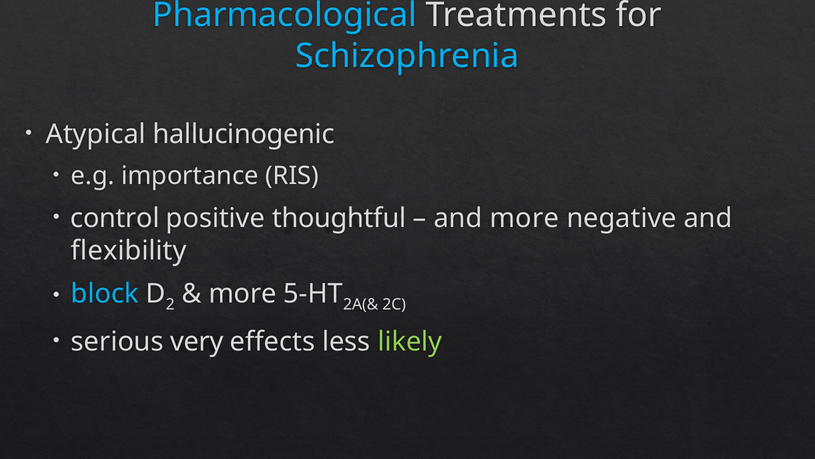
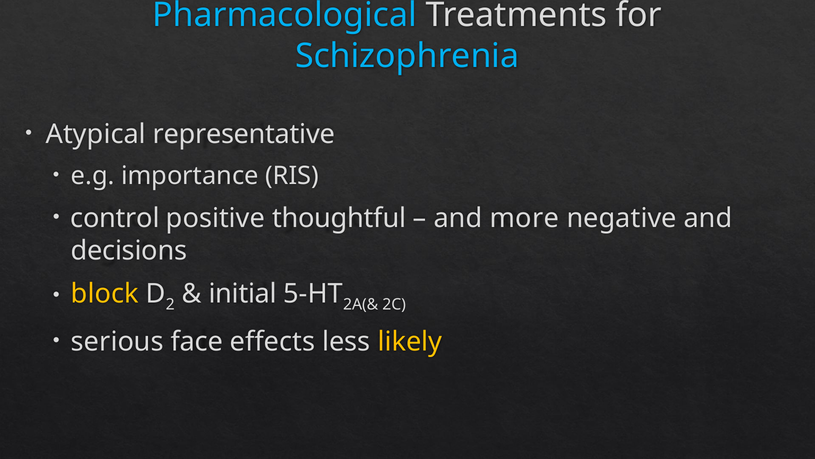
hallucinogenic: hallucinogenic -> representative
flexibility: flexibility -> decisions
block colour: light blue -> yellow
more at (243, 294): more -> initial
very: very -> face
likely colour: light green -> yellow
